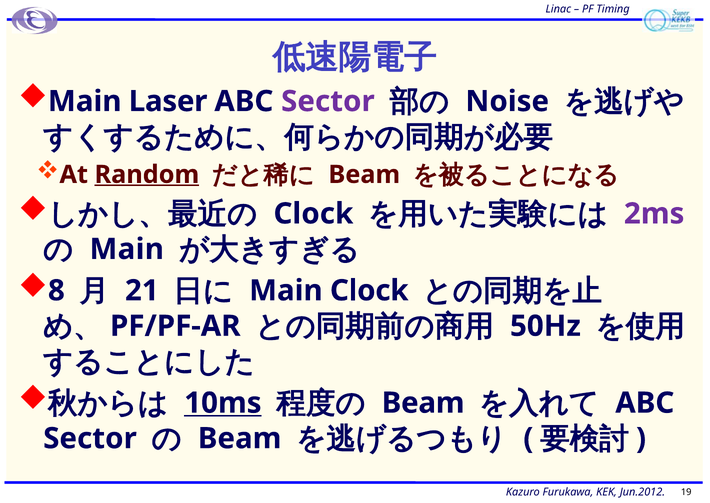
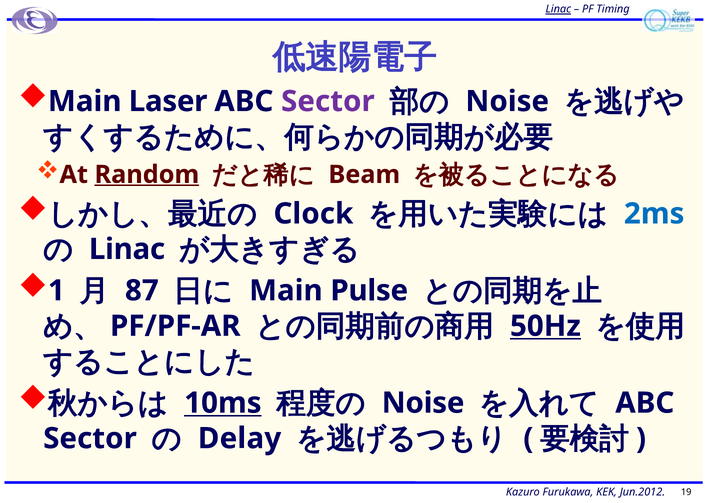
Linac at (558, 9) underline: none -> present
2ms colour: purple -> blue
Main at (127, 249): Main -> Linac
8: 8 -> 1
21: 21 -> 87
Main Clock: Clock -> Pulse
50Hz underline: none -> present
Beam at (423, 402): Beam -> Noise
Beam at (240, 438): Beam -> Delay
